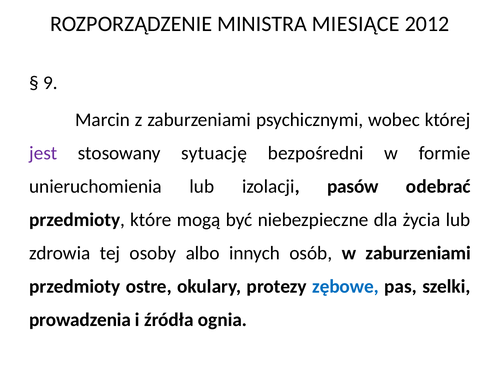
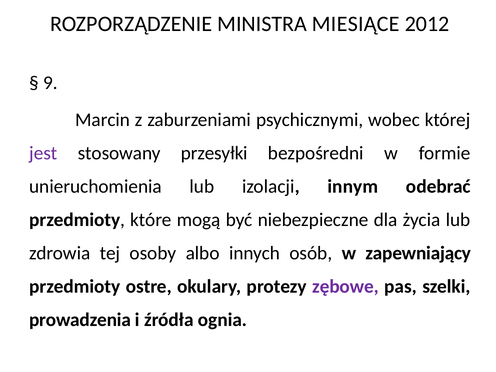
sytuację: sytuację -> przesyłki
pasów: pasów -> innym
w zaburzeniami: zaburzeniami -> zapewniający
zębowe colour: blue -> purple
